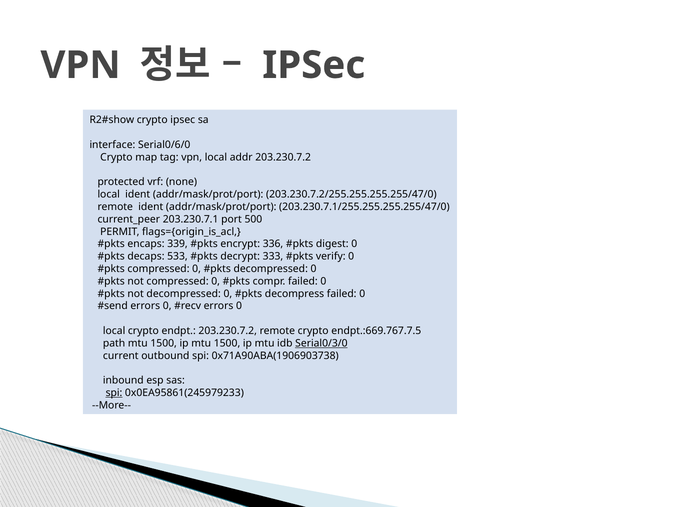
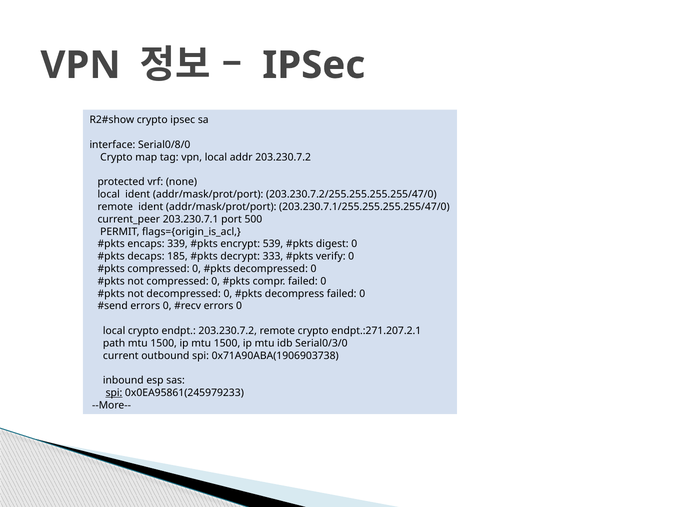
Serial0/6/0: Serial0/6/0 -> Serial0/8/0
336: 336 -> 539
533: 533 -> 185
endpt.:669.767.7.5: endpt.:669.767.7.5 -> endpt.:271.207.2.1
Serial0/3/0 underline: present -> none
